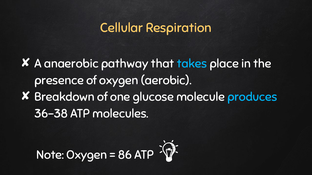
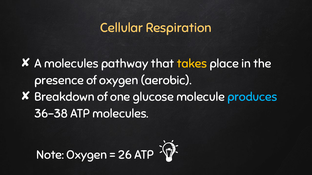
A anaerobic: anaerobic -> molecules
takes colour: light blue -> yellow
86: 86 -> 26
